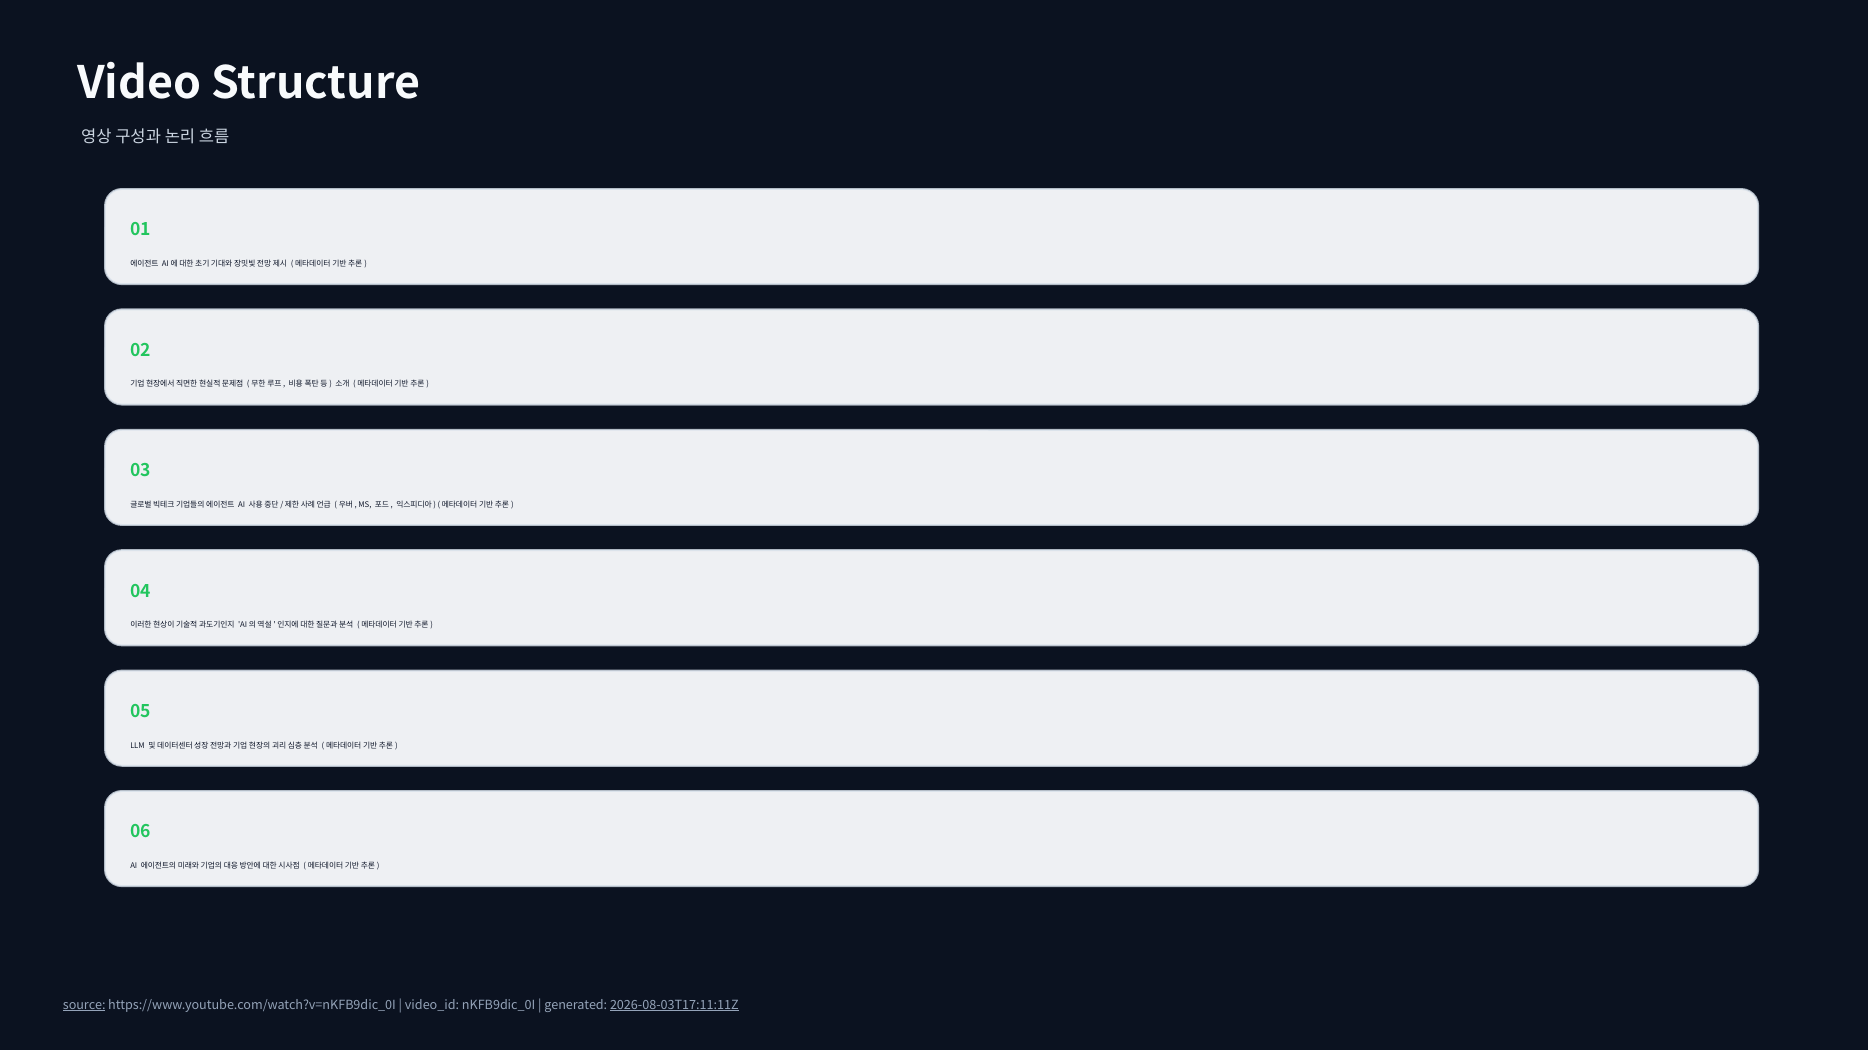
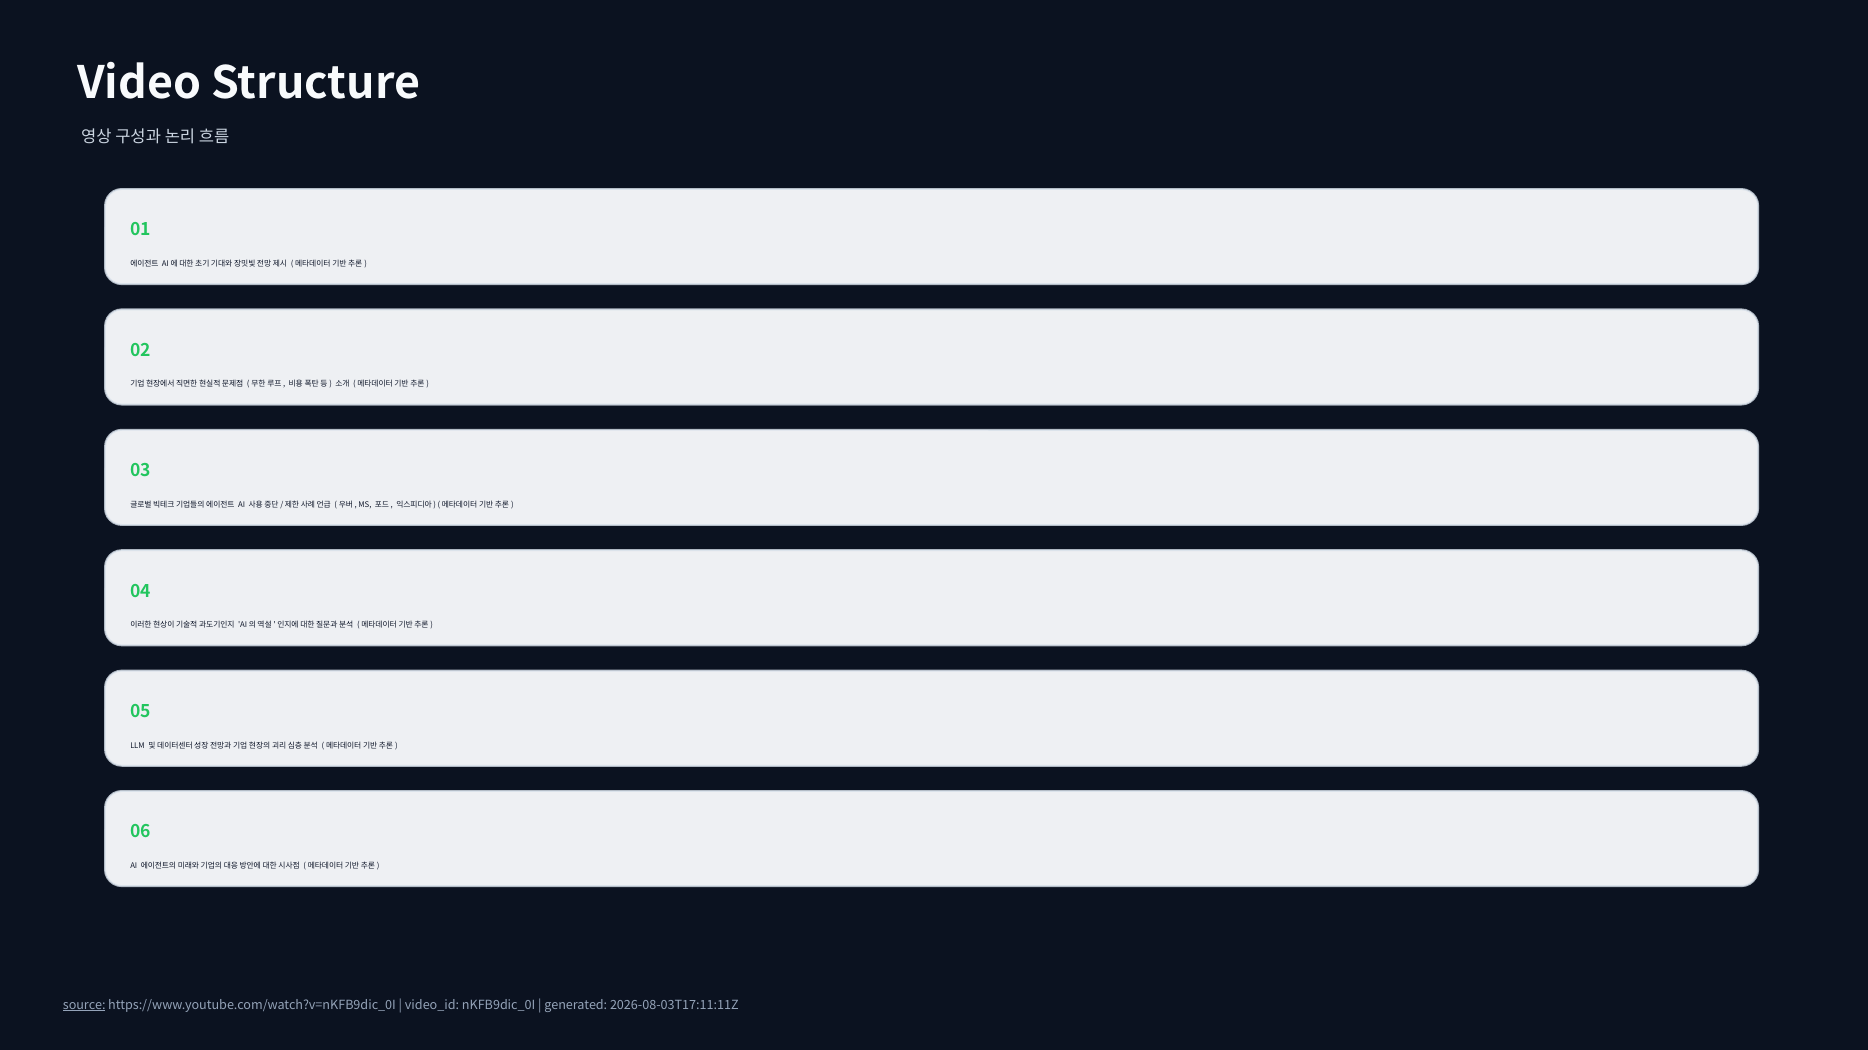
2026-08-03T17:11:11Z underline: present -> none
